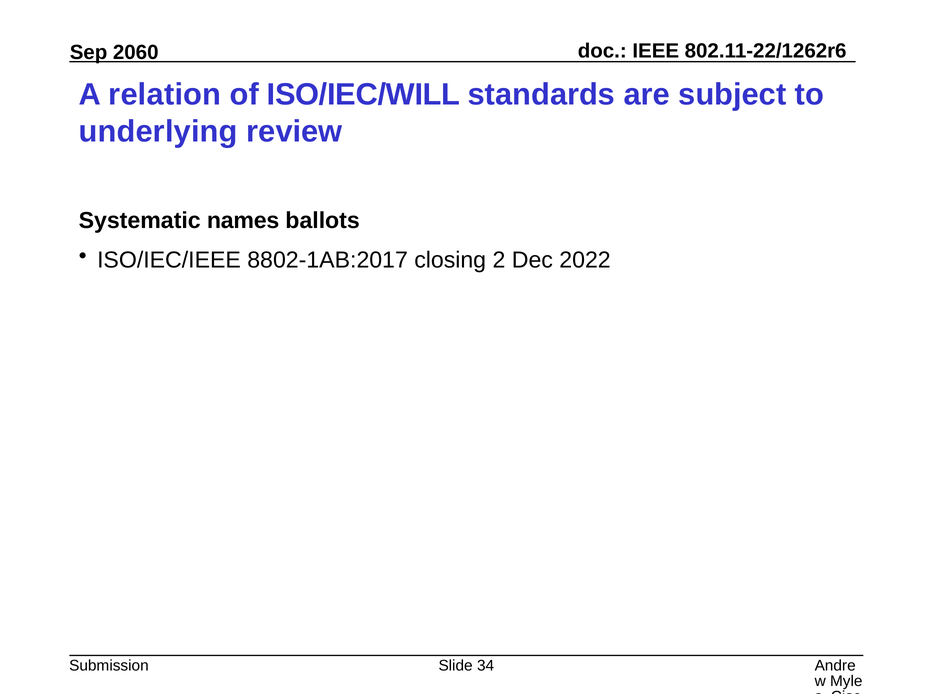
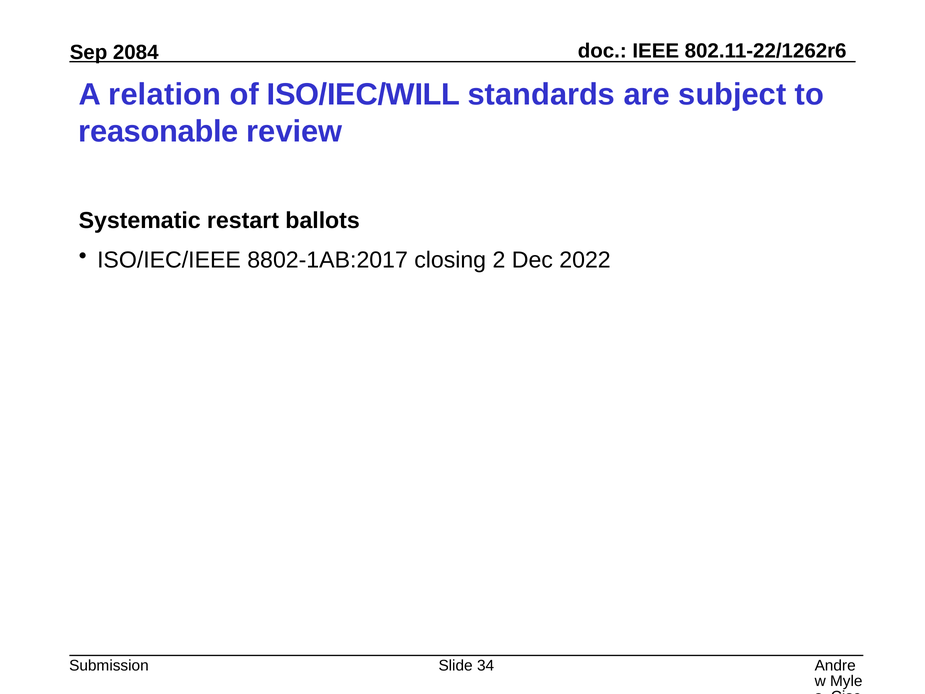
2060: 2060 -> 2084
underlying: underlying -> reasonable
names: names -> restart
